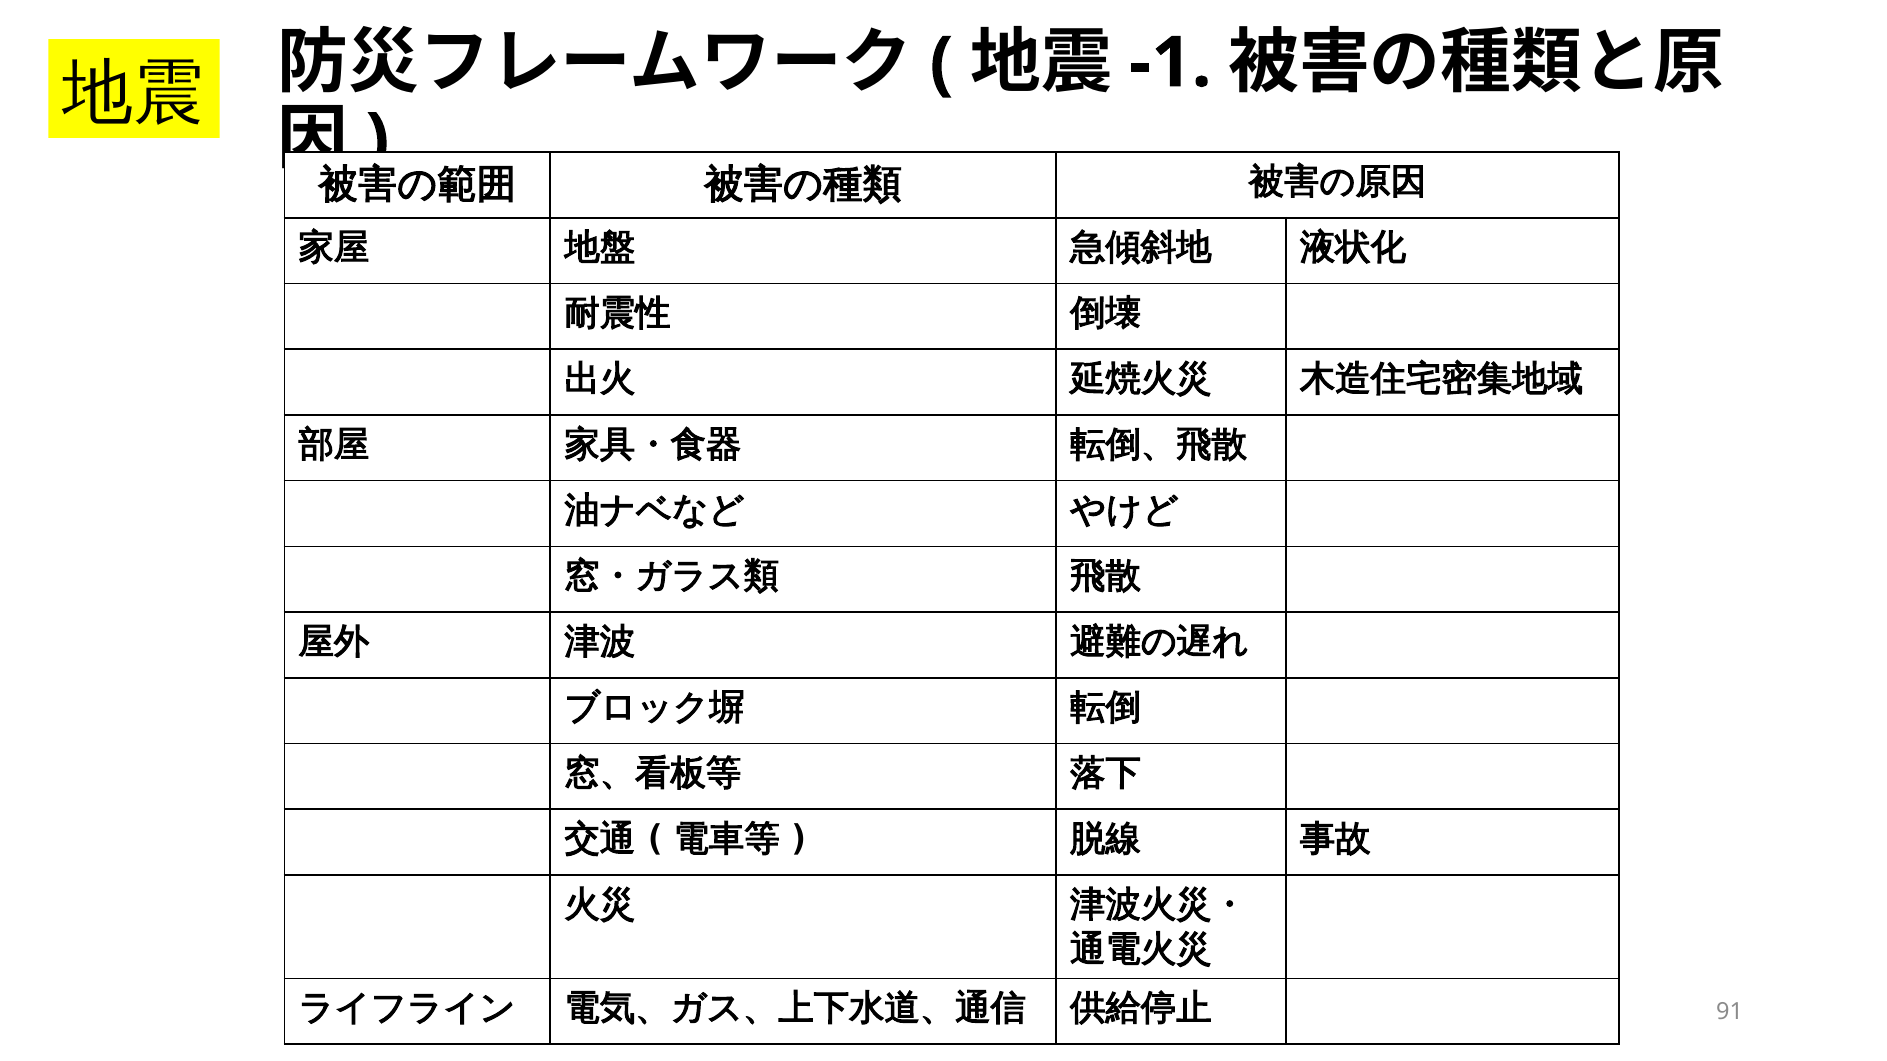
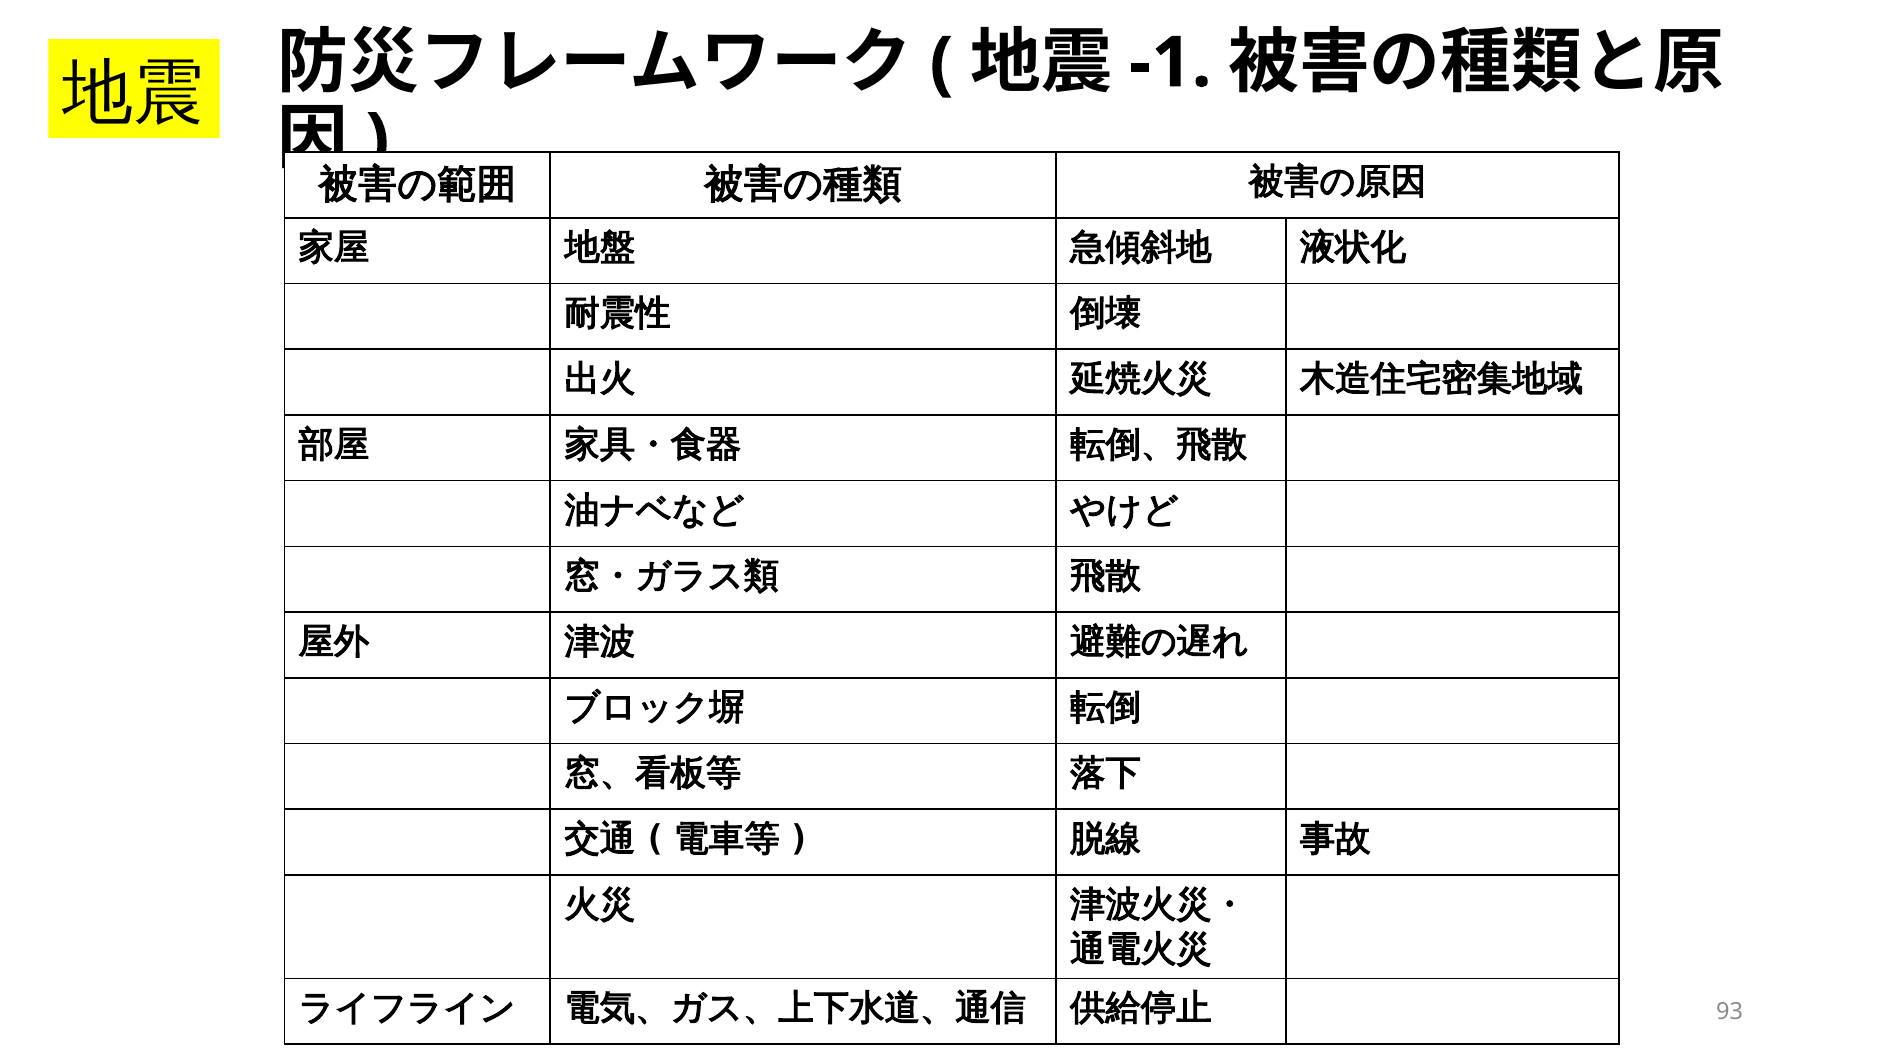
91: 91 -> 93
